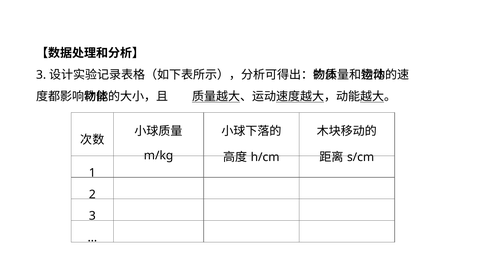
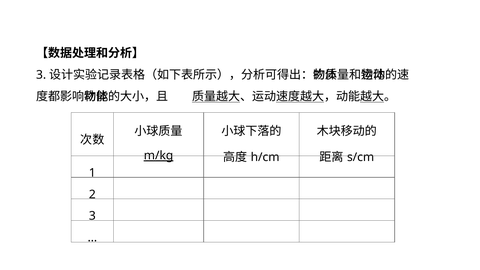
m/kg underline: none -> present
